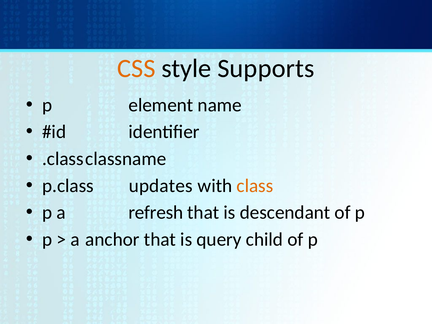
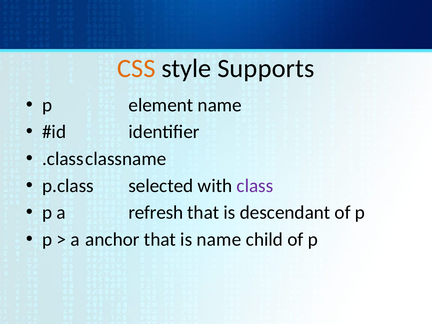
updates: updates -> selected
class colour: orange -> purple
is query: query -> name
